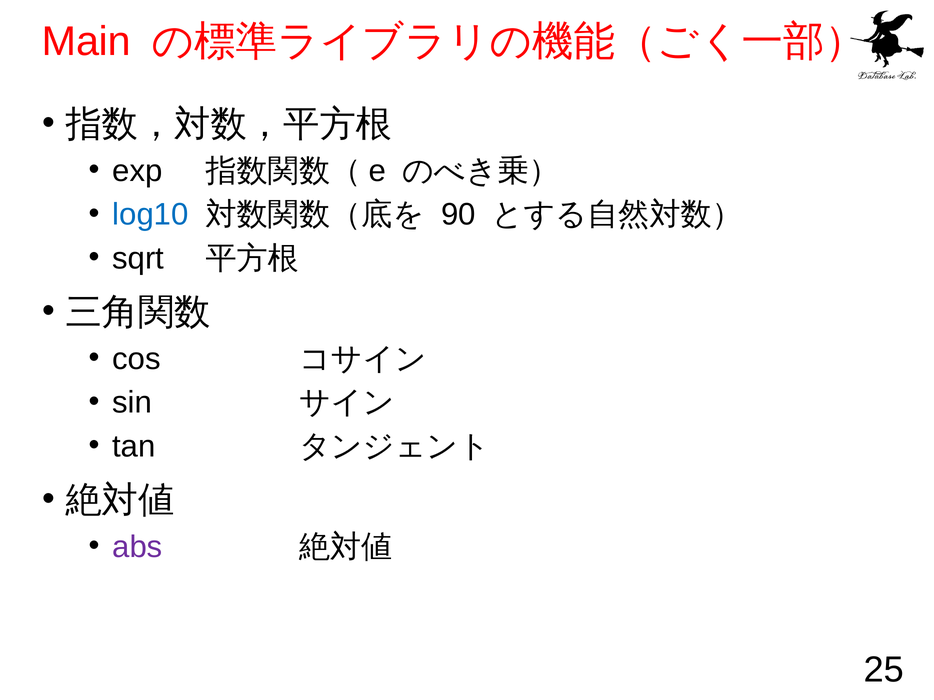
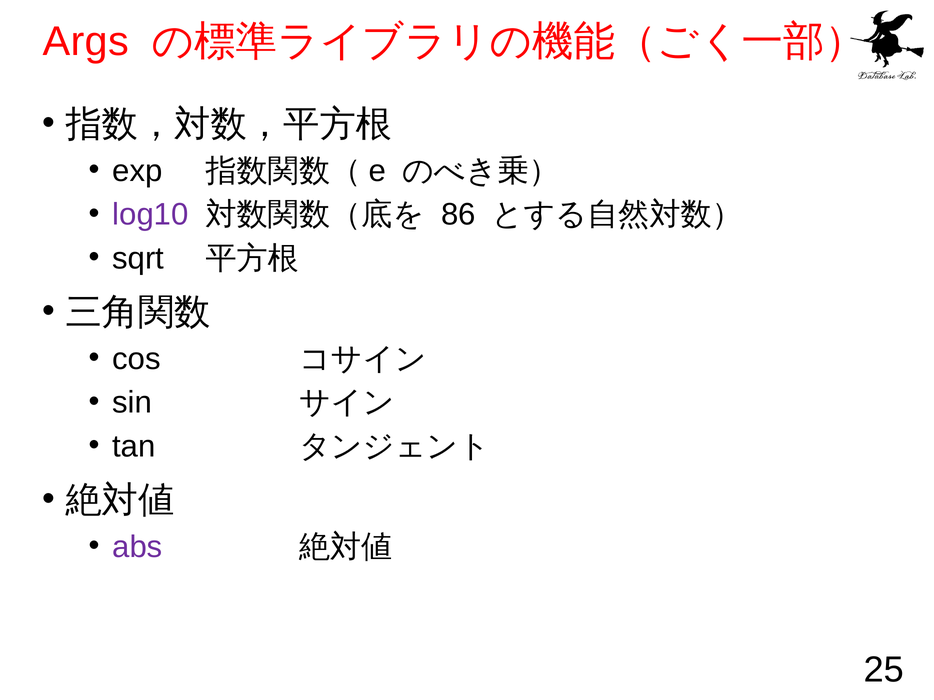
Main: Main -> Args
log10 colour: blue -> purple
90: 90 -> 86
